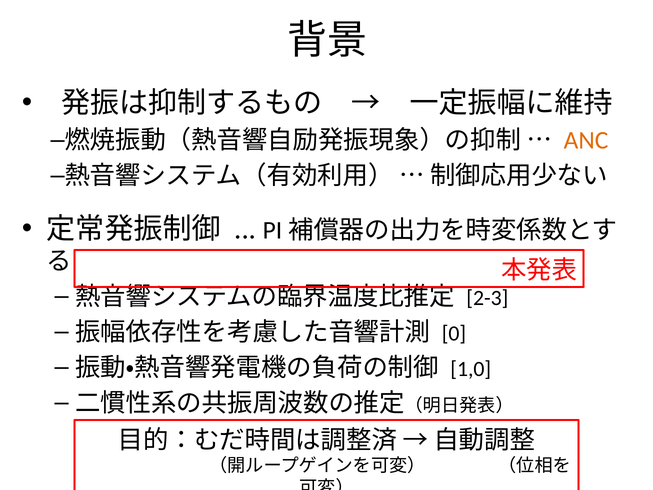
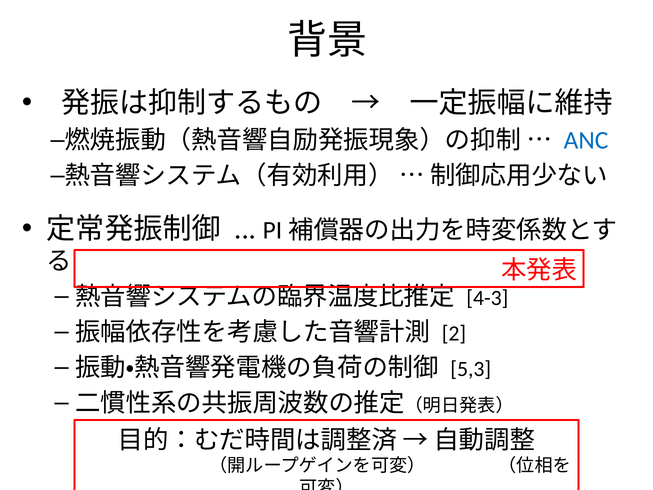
ANC colour: orange -> blue
2-3: 2-3 -> 4-3
0: 0 -> 2
1,0: 1,0 -> 5,3
